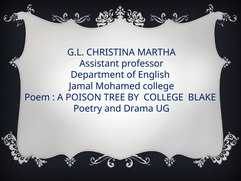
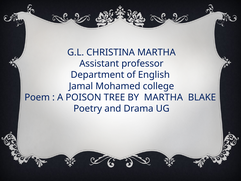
BY COLLEGE: COLLEGE -> MARTHA
